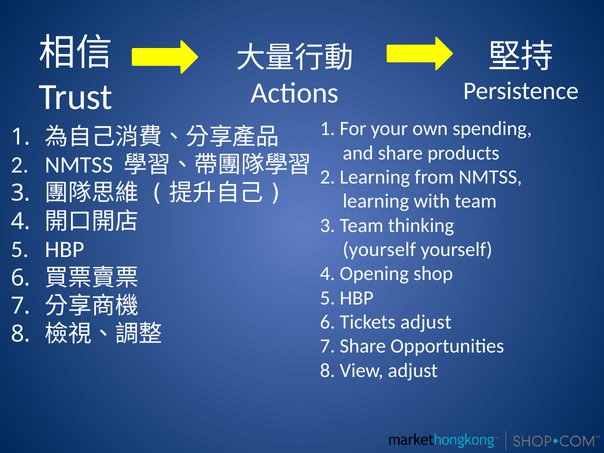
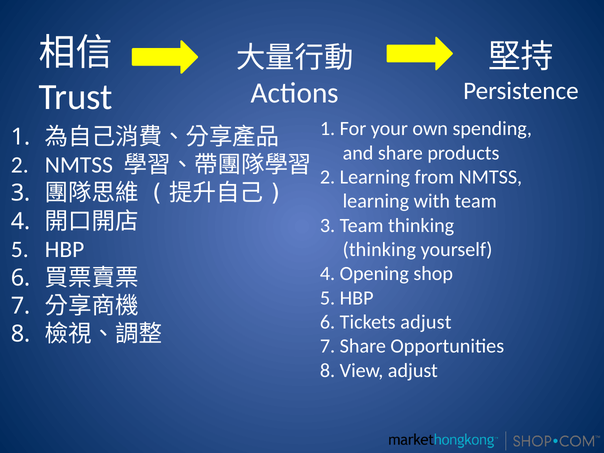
yourself at (379, 250): yourself -> thinking
